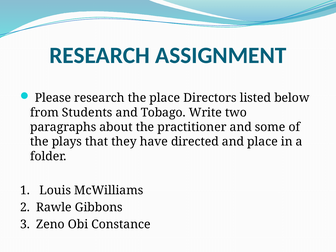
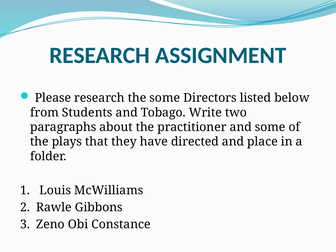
the place: place -> some
